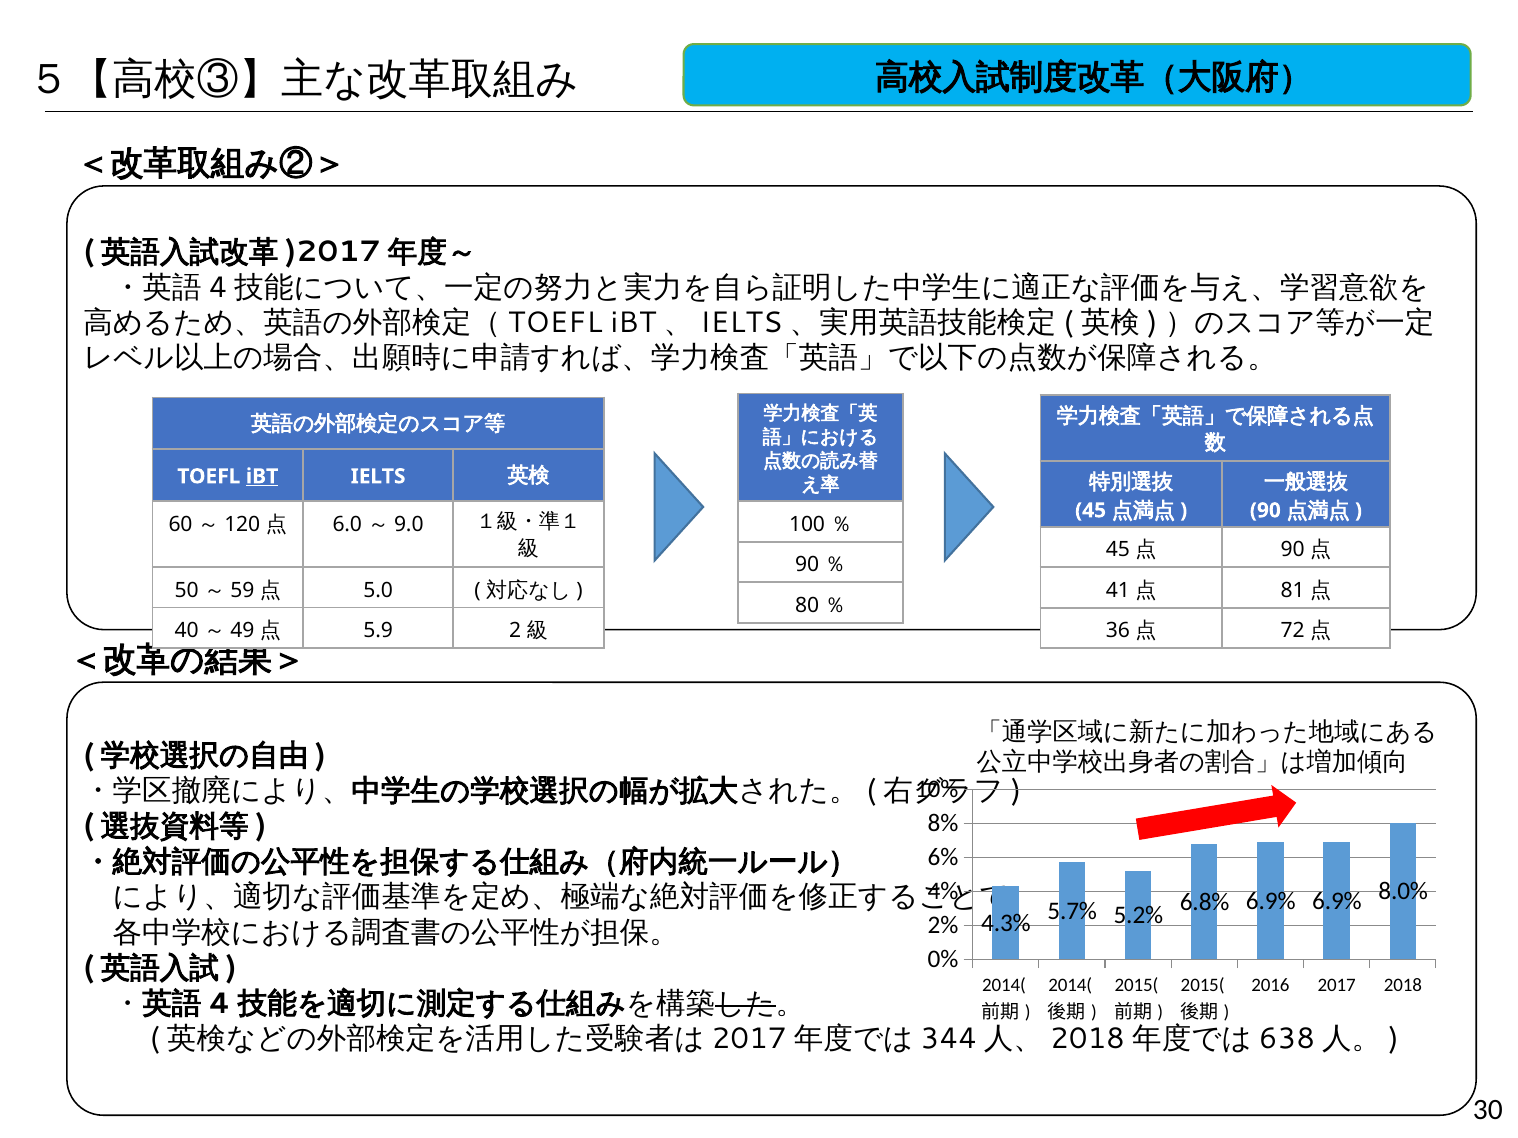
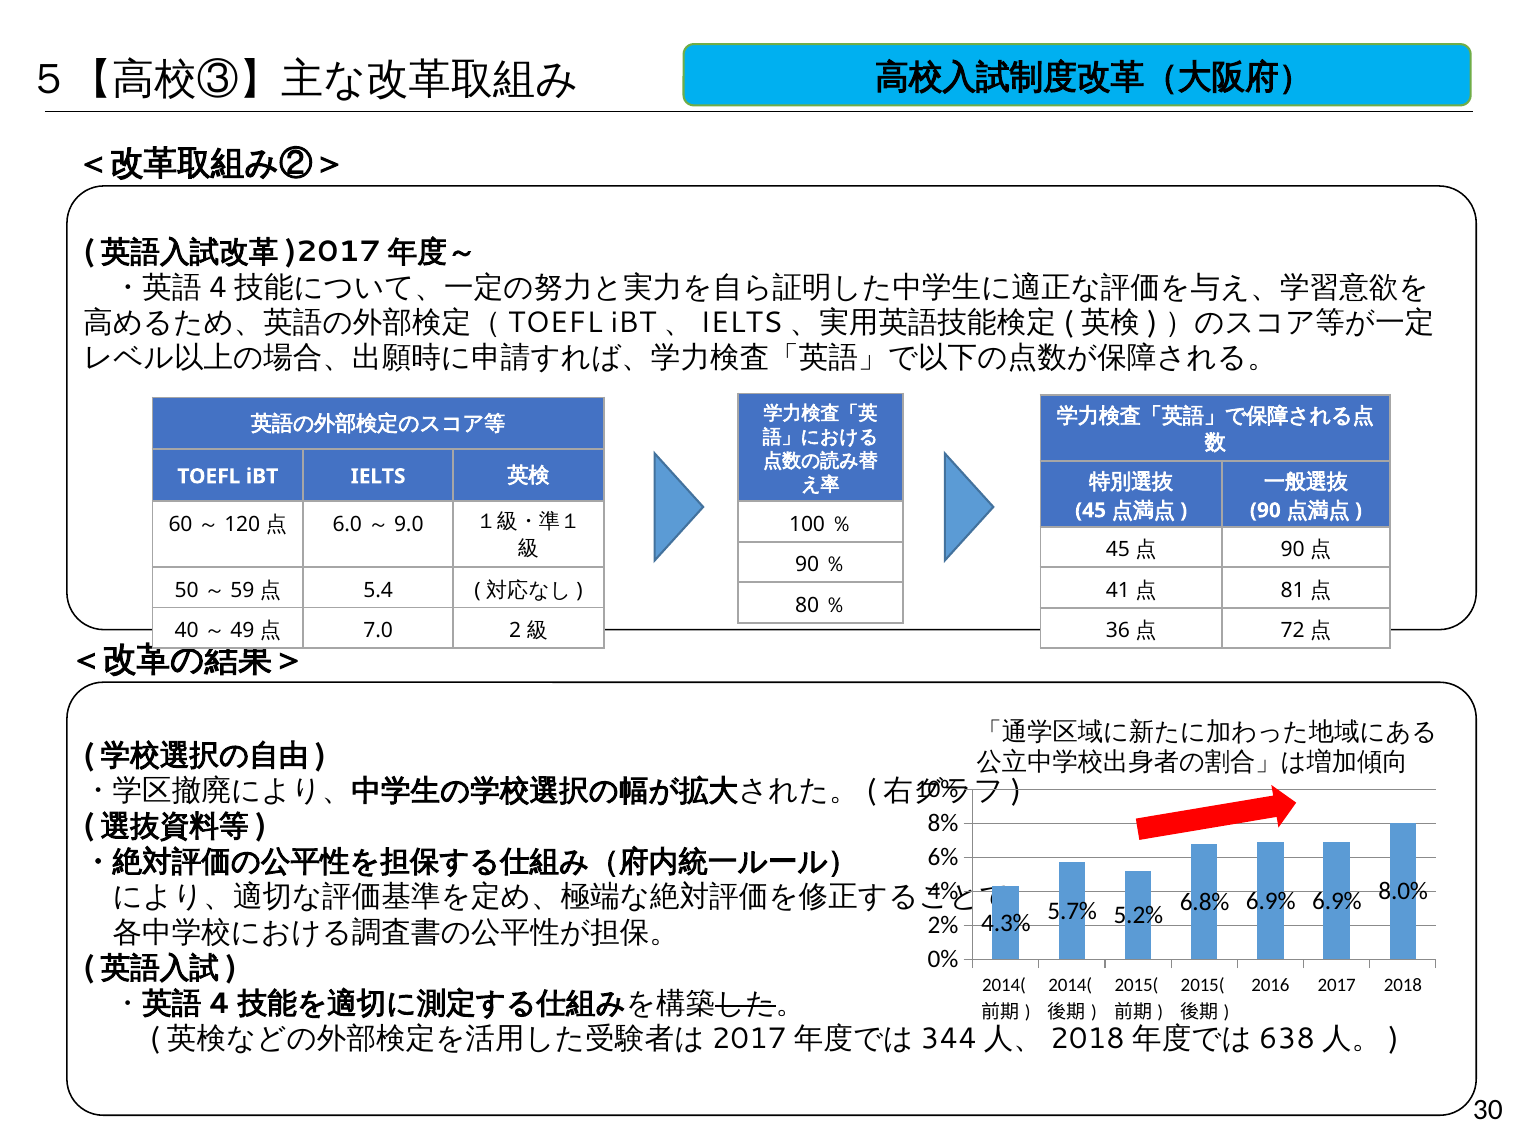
iBT underline: present -> none
5.0: 5.0 -> 5.4
5.9: 5.9 -> 7.0
